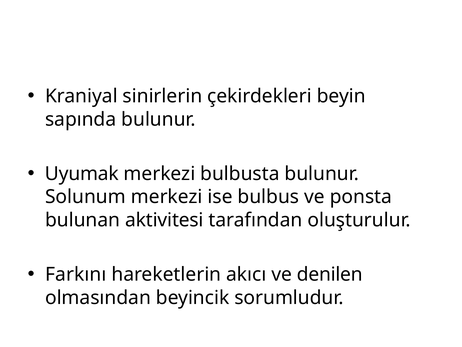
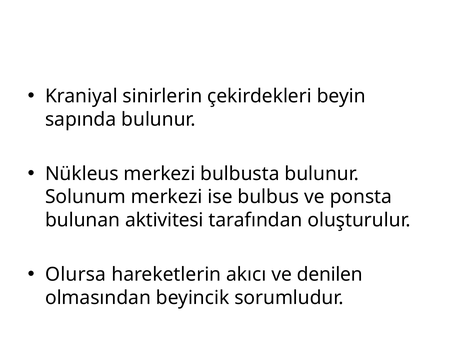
Uyumak: Uyumak -> Nükleus
Farkını: Farkını -> Olursa
